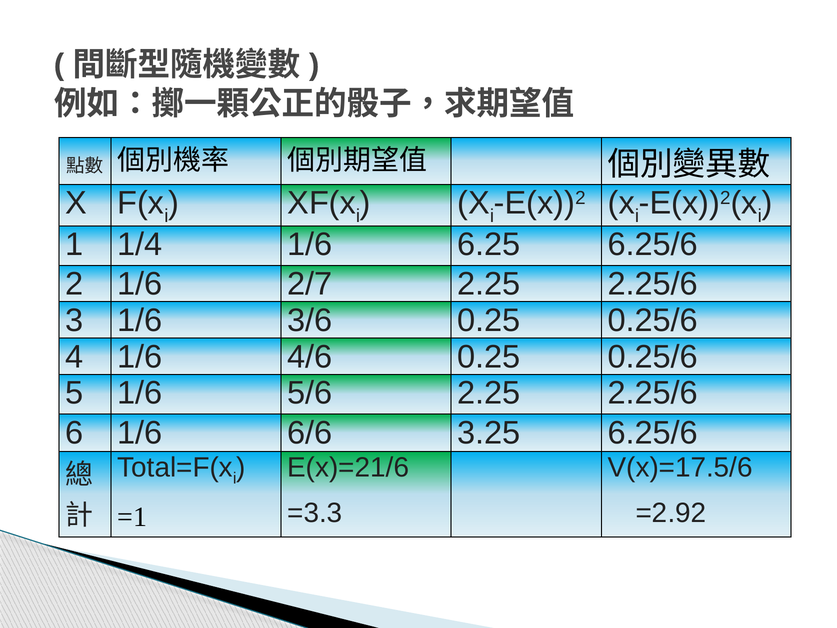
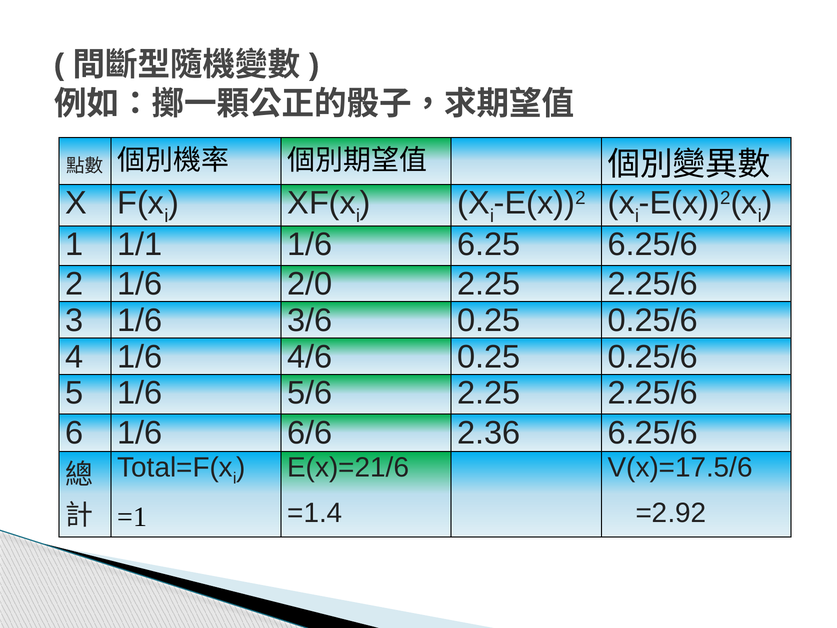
1/4: 1/4 -> 1/1
2/7: 2/7 -> 2/0
3.25: 3.25 -> 2.36
=3.3: =3.3 -> =1.4
